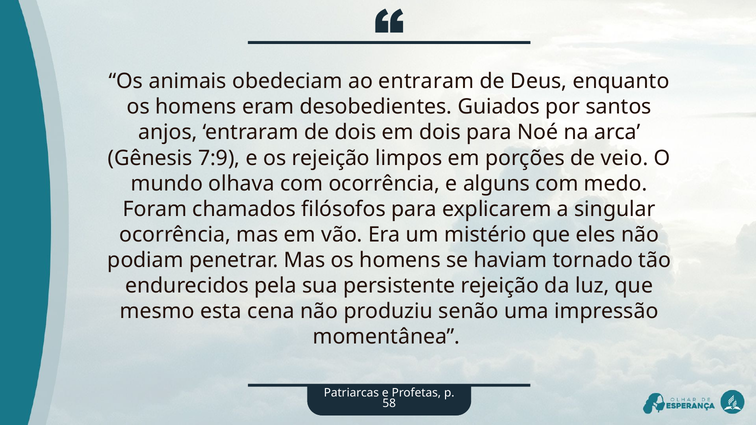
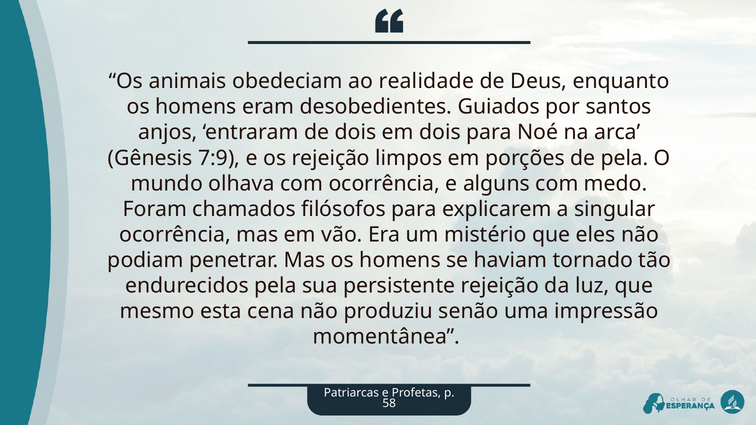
ao entraram: entraram -> realidade
de veio: veio -> pela
